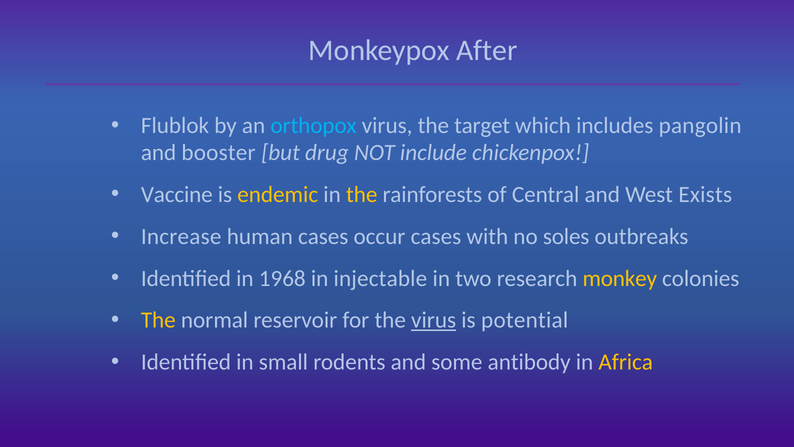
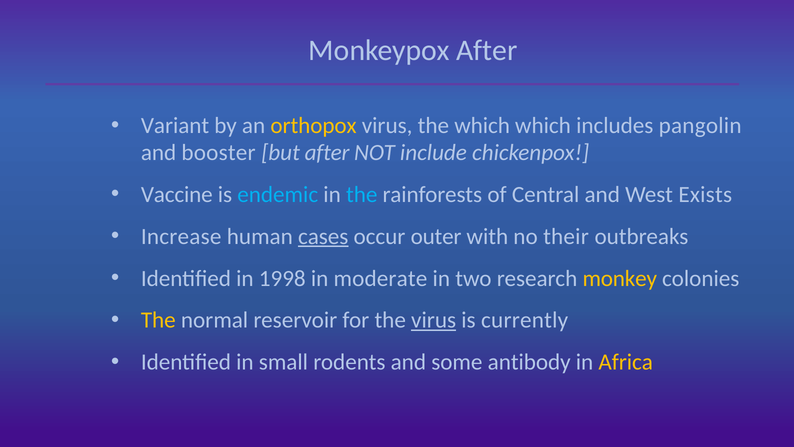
Flublok: Flublok -> Variant
orthopox colour: light blue -> yellow
the target: target -> which
but drug: drug -> after
endemic colour: yellow -> light blue
the at (362, 194) colour: yellow -> light blue
cases at (323, 236) underline: none -> present
occur cases: cases -> outer
soles: soles -> their
1968: 1968 -> 1998
injectable: injectable -> moderate
potential: potential -> currently
